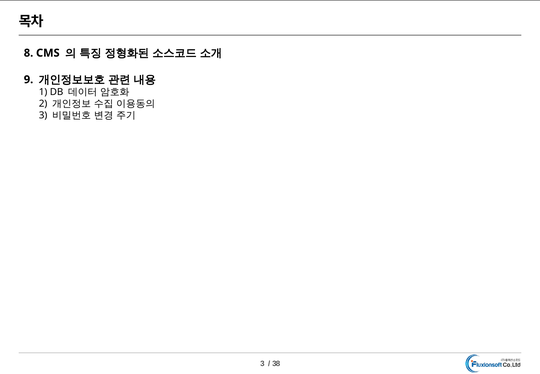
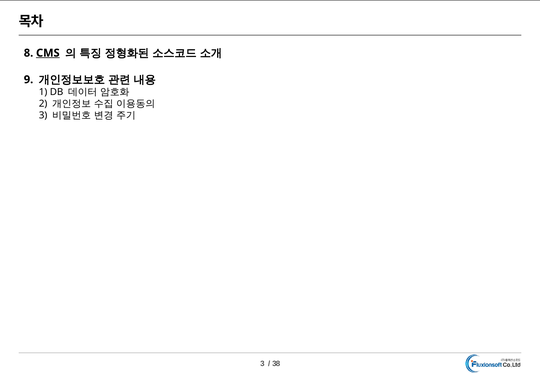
CMS underline: none -> present
